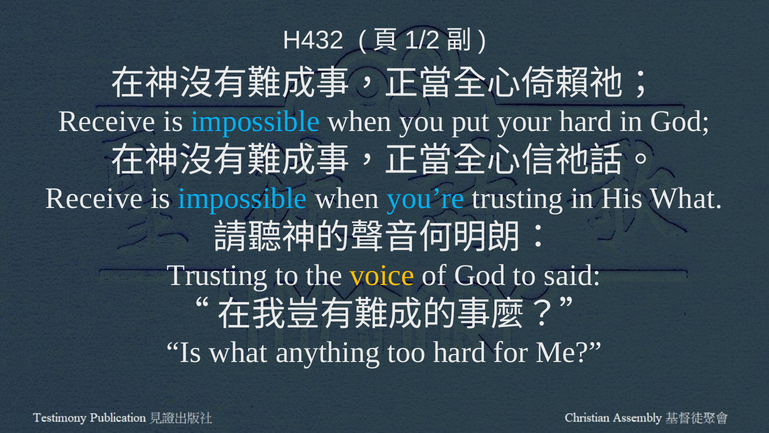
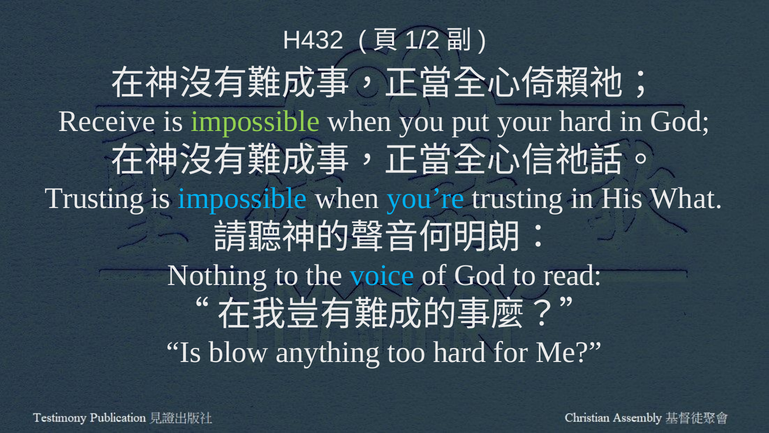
impossible at (255, 121) colour: light blue -> light green
Receive at (94, 198): Receive -> Trusting
Trusting at (217, 275): Trusting -> Nothing
voice colour: yellow -> light blue
said: said -> read
Is what: what -> blow
